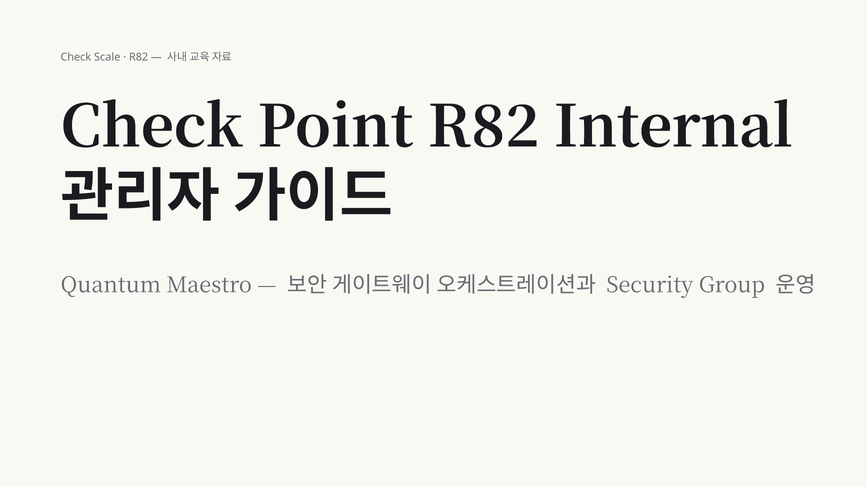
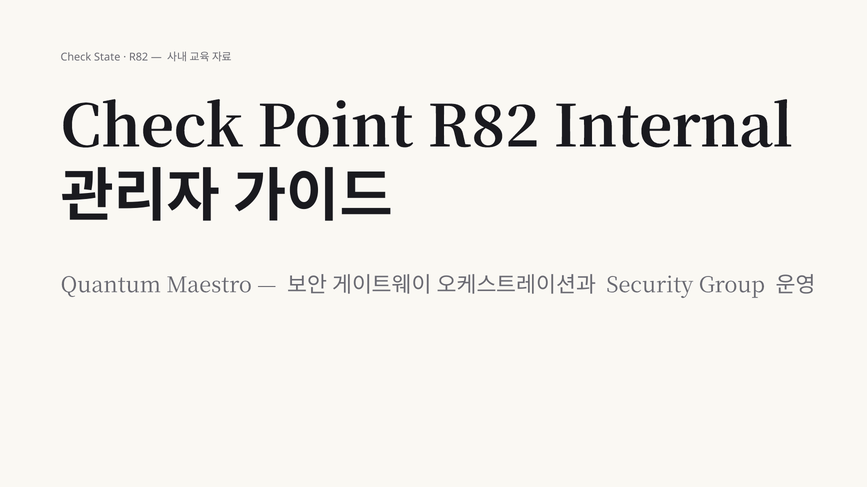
Scale: Scale -> State
